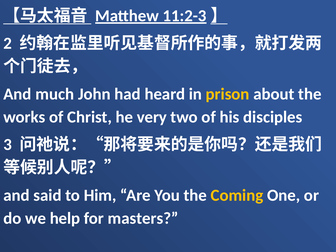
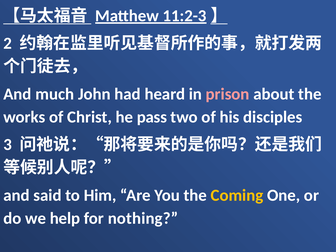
prison colour: yellow -> pink
very: very -> pass
masters: masters -> nothing
